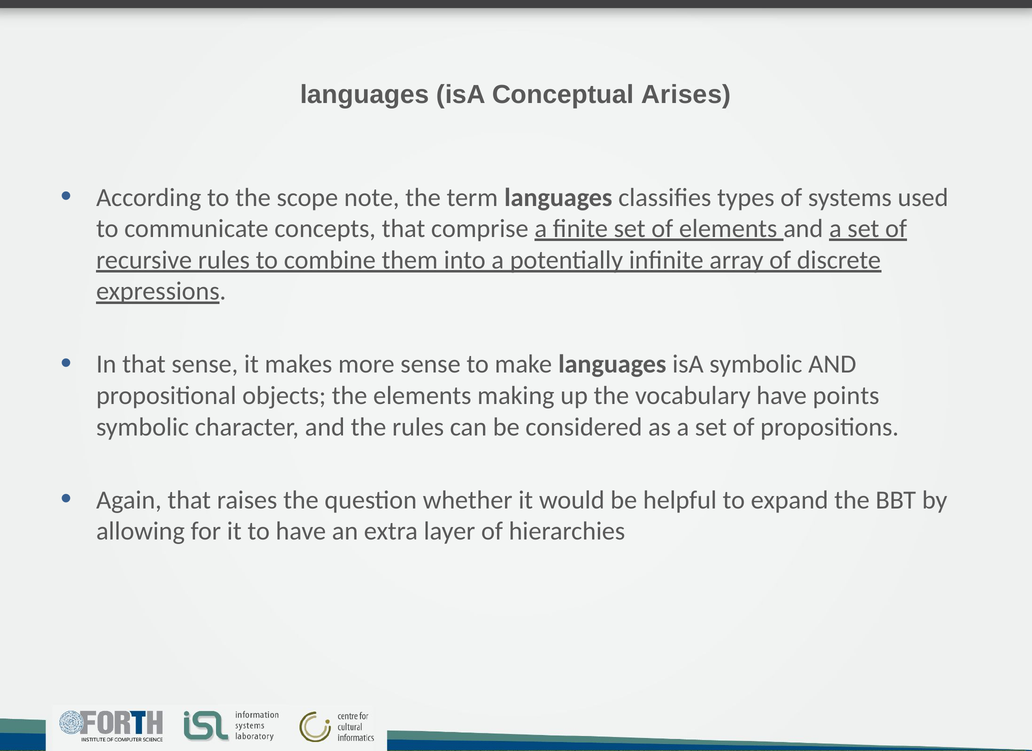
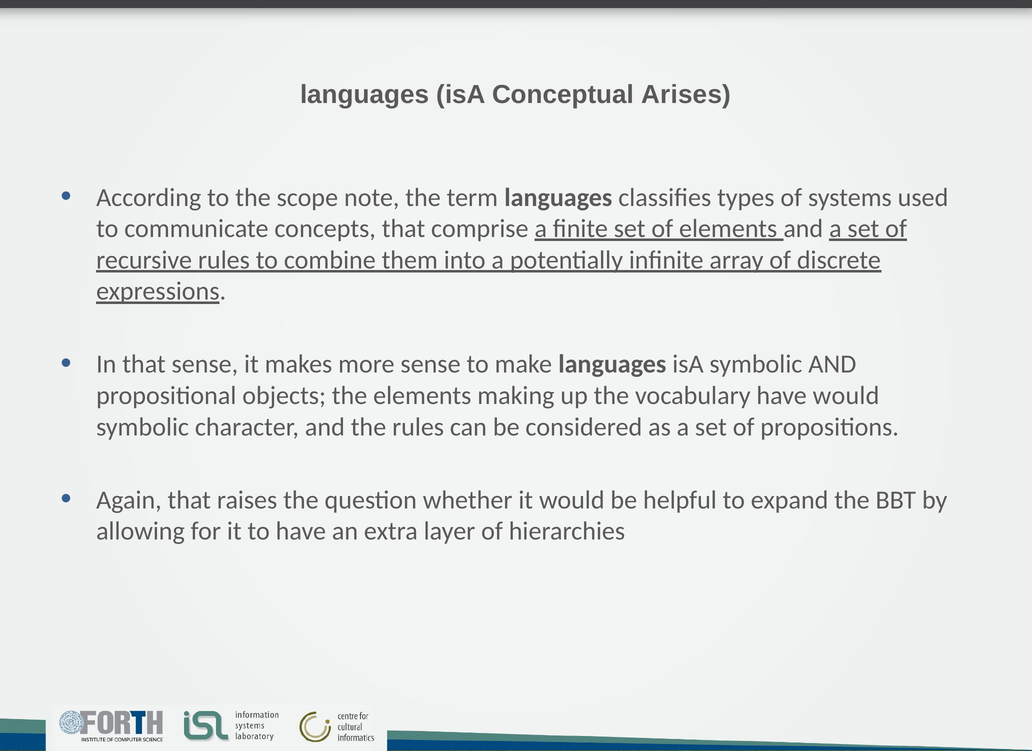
have points: points -> would
